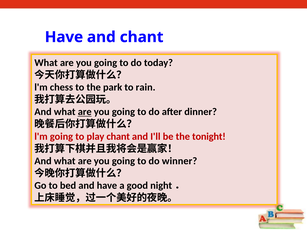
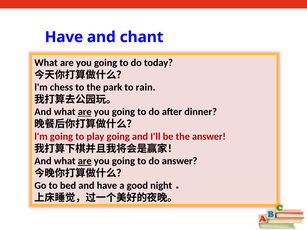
play chant: chant -> going
the tonight: tonight -> answer
are at (85, 161) underline: none -> present
do winner: winner -> answer
